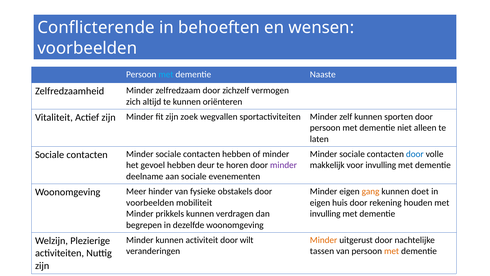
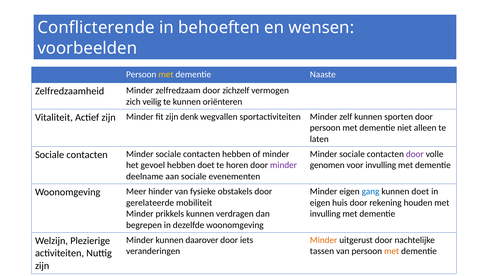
met at (166, 74) colour: light blue -> yellow
altijd: altijd -> veilig
zoek: zoek -> denk
door at (415, 154) colour: blue -> purple
hebben deur: deur -> doet
makkelijk: makkelijk -> genomen
gang colour: orange -> blue
voorbeelden at (150, 202): voorbeelden -> gerelateerde
activiteit: activiteit -> daarover
wilt: wilt -> iets
